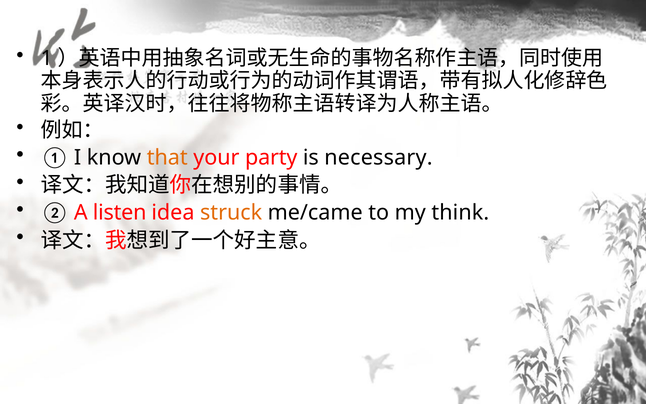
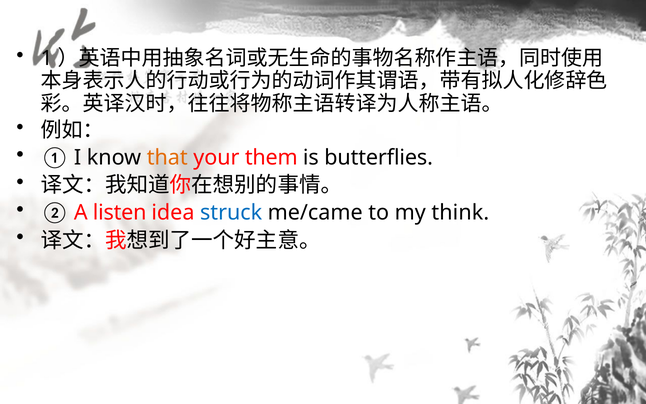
party: party -> them
necessary: necessary -> butterflies
struck colour: orange -> blue
